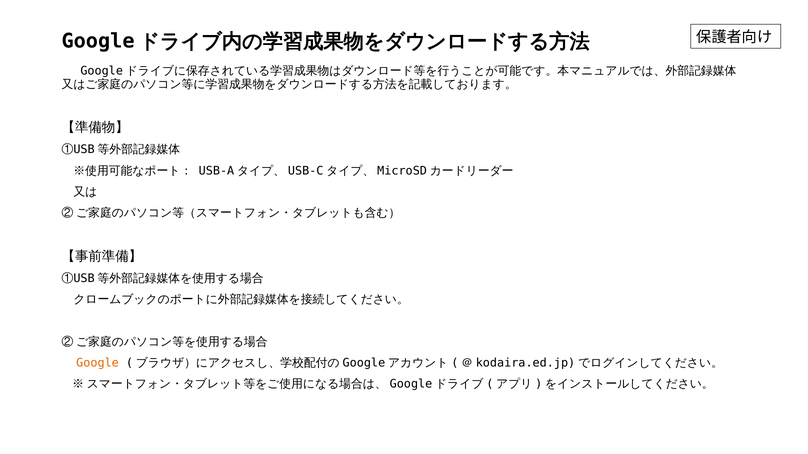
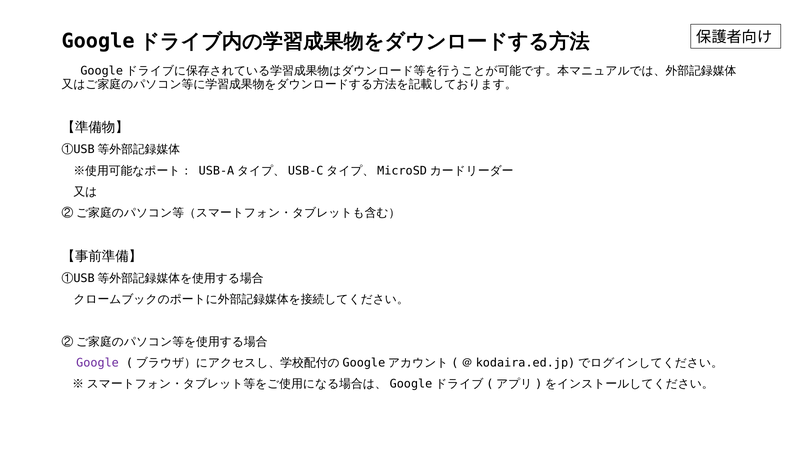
Google colour: orange -> purple
